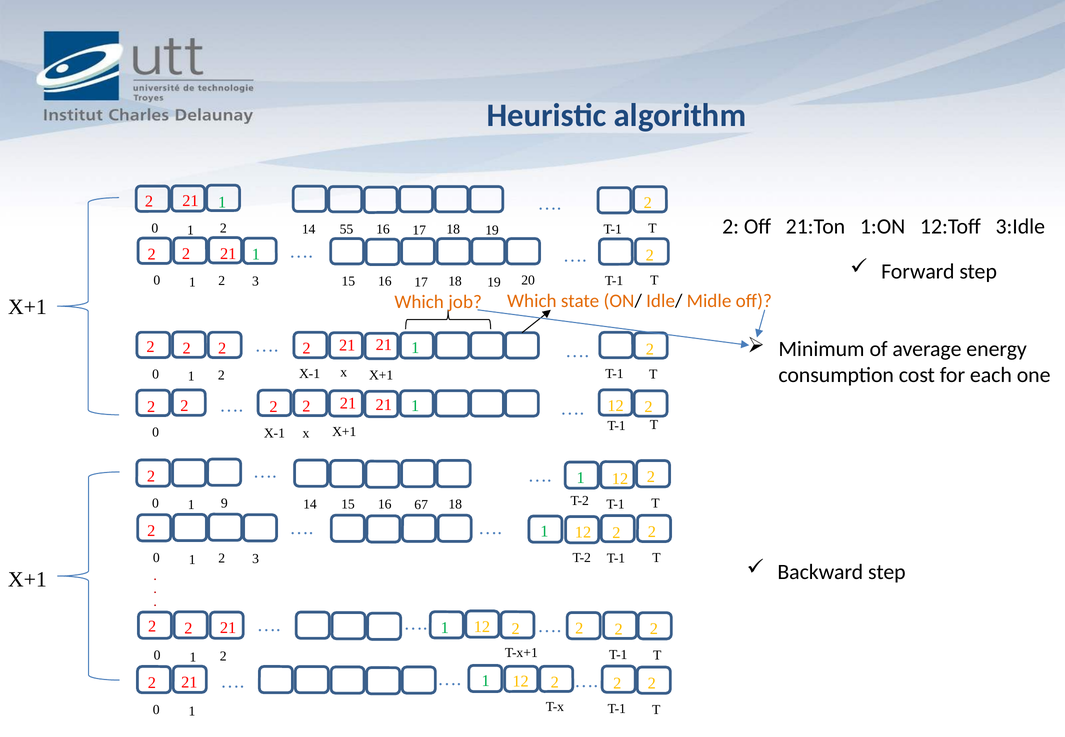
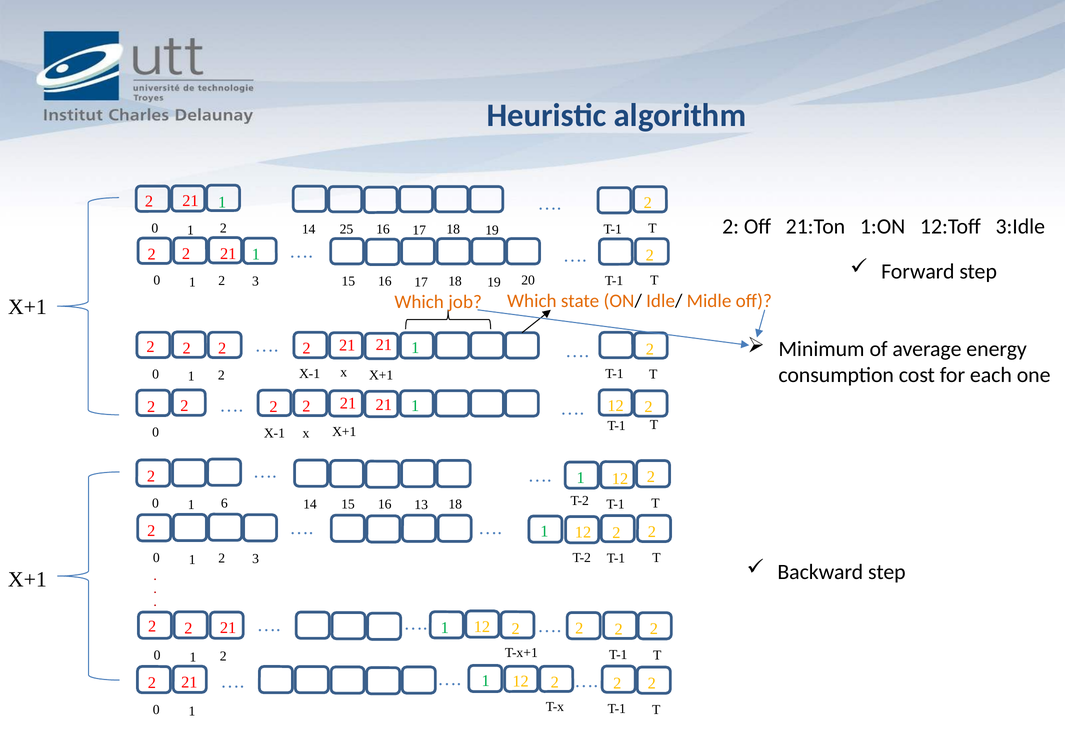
55: 55 -> 25
9: 9 -> 6
67: 67 -> 13
